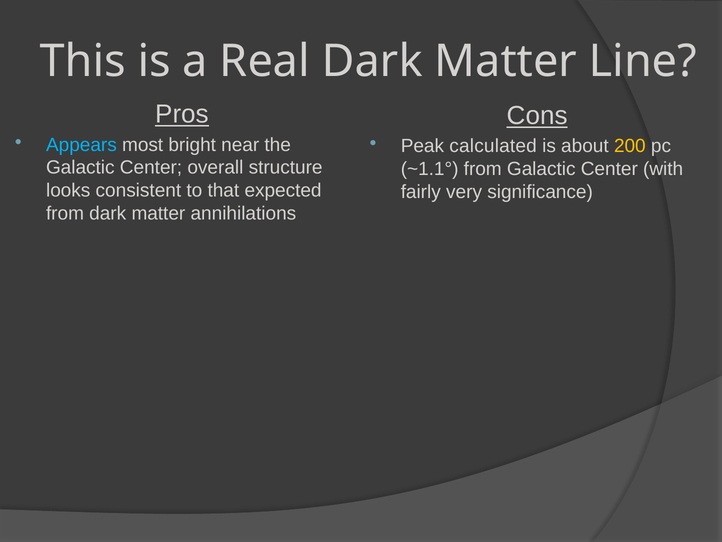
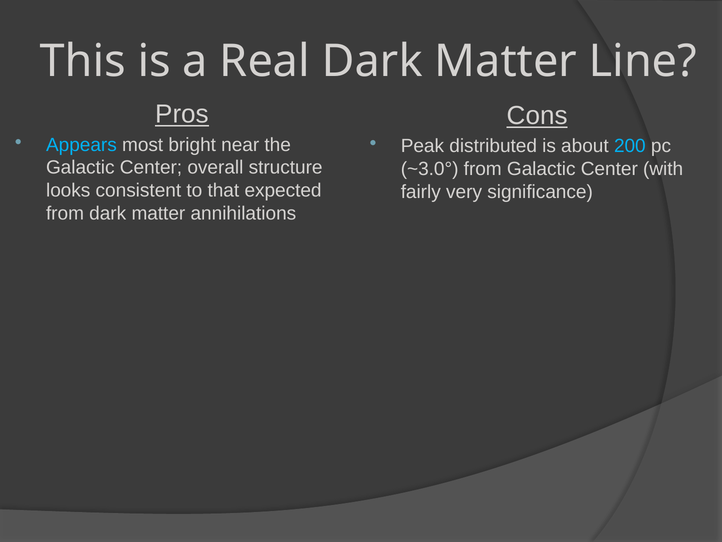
calculated: calculated -> distributed
200 colour: yellow -> light blue
~1.1°: ~1.1° -> ~3.0°
